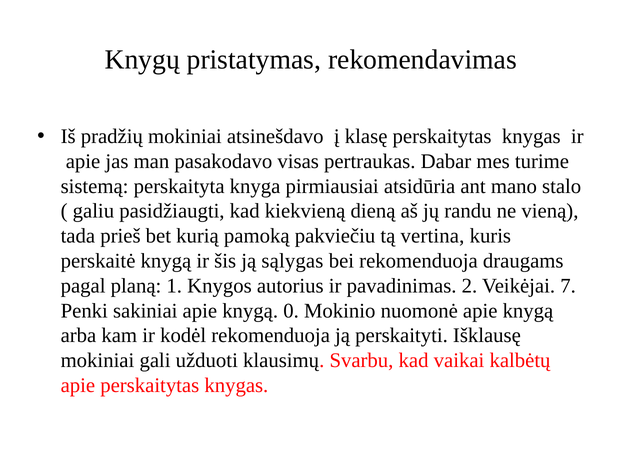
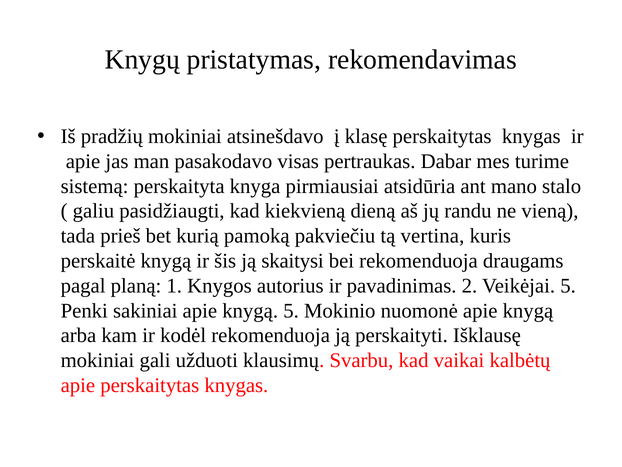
sąlygas: sąlygas -> skaitysi
Veikėjai 7: 7 -> 5
knygą 0: 0 -> 5
